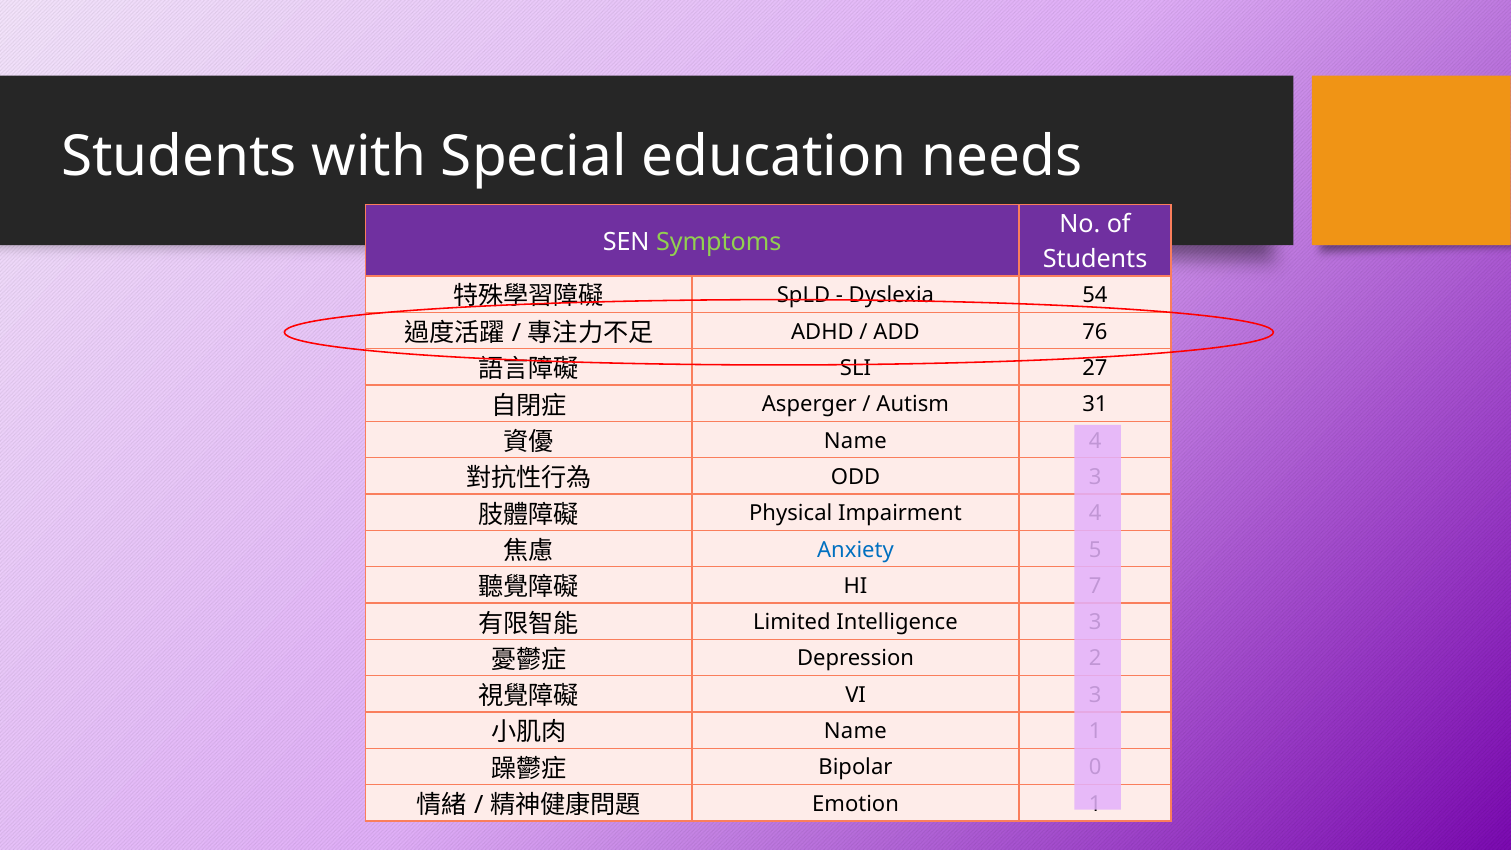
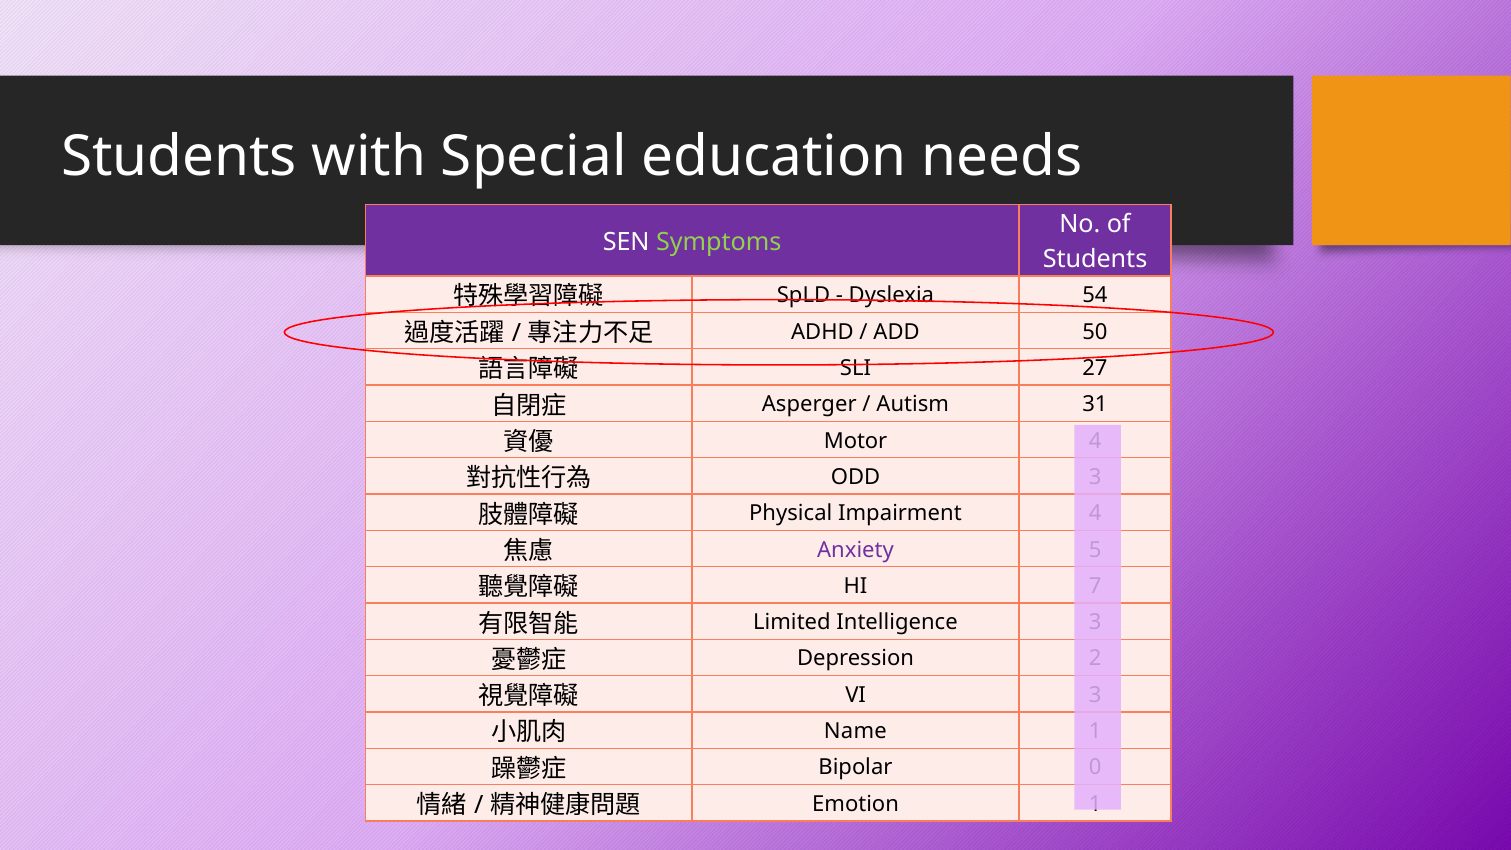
76: 76 -> 50
Name at (855, 441): Name -> Motor
Anxiety colour: blue -> purple
